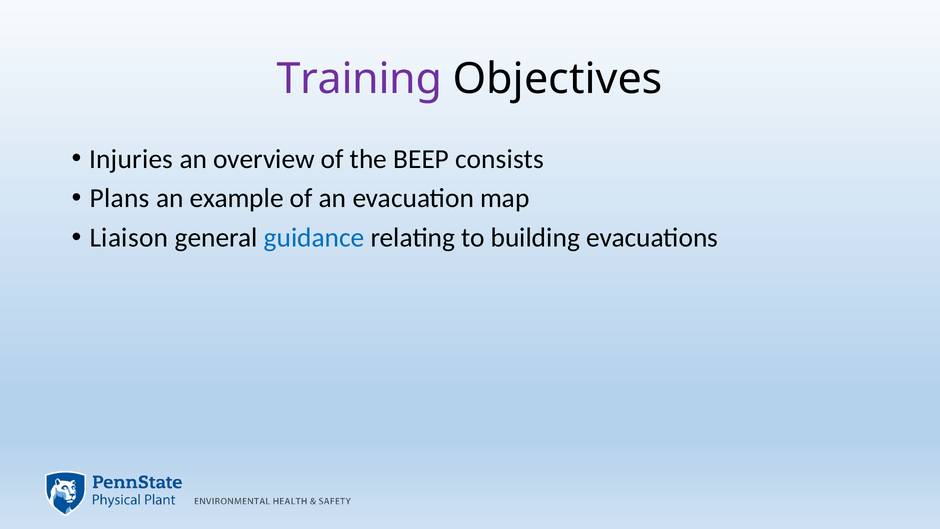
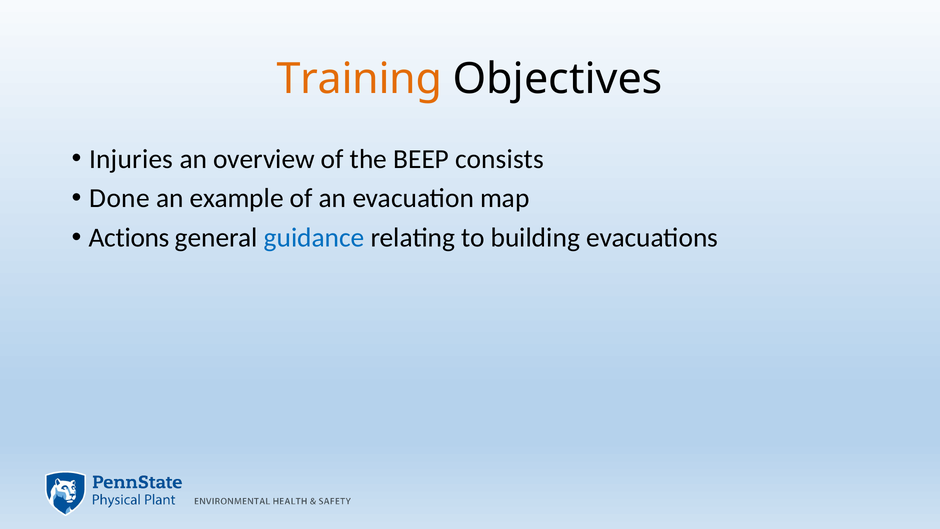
Training colour: purple -> orange
Plans: Plans -> Done
Liaison: Liaison -> Actions
